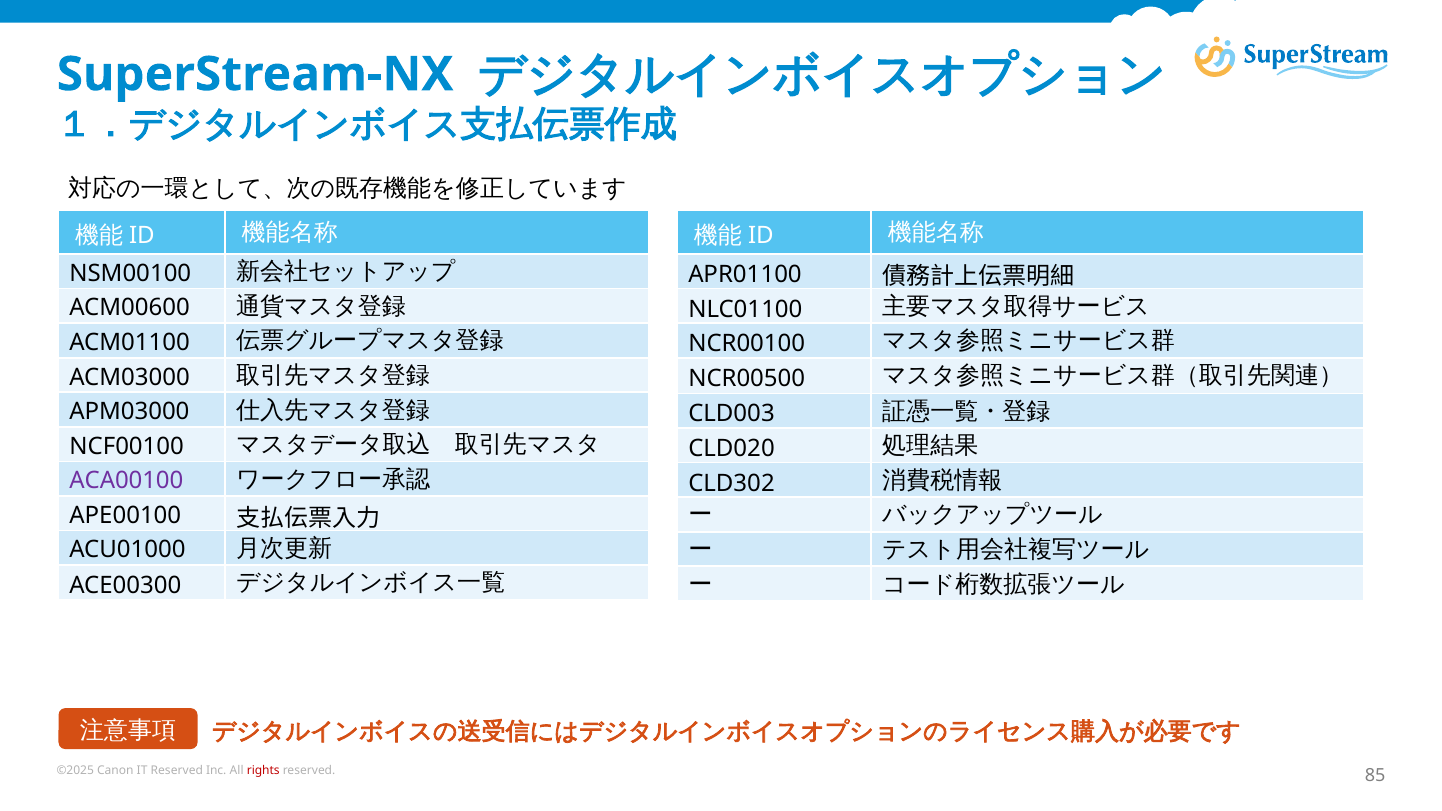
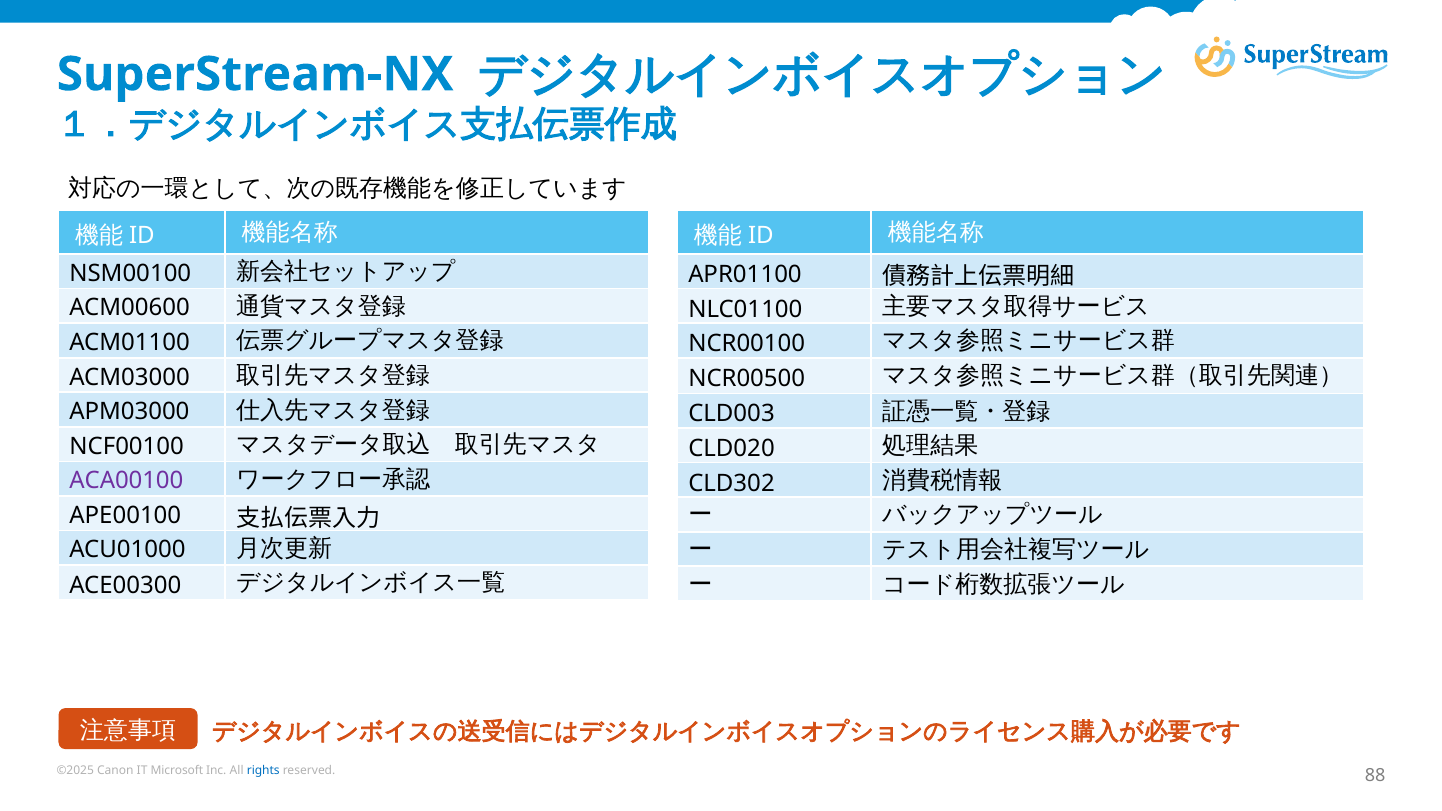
IT Reserved: Reserved -> Microsoft
rights colour: red -> blue
85: 85 -> 88
